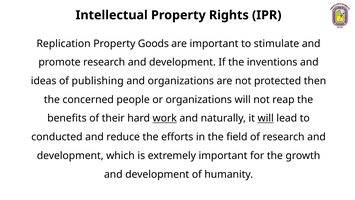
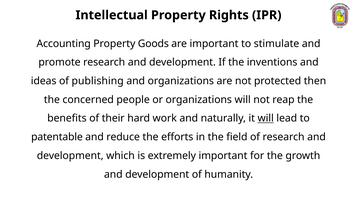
Replication: Replication -> Accounting
work underline: present -> none
conducted: conducted -> patentable
